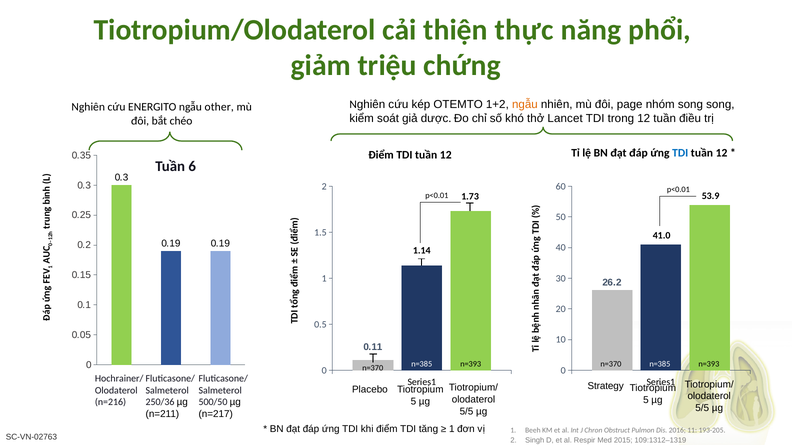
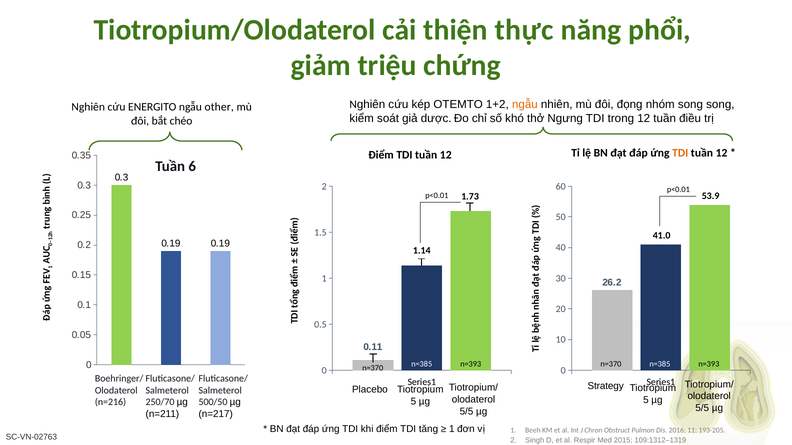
page: page -> đọng
Lancet: Lancet -> Ngưng
TDI at (680, 153) colour: blue -> orange
Hochrainer/: Hochrainer/ -> Boehringer/
250/36: 250/36 -> 250/70
